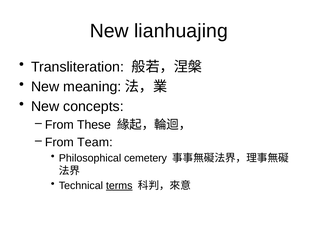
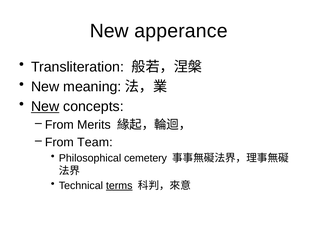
lianhuajing: lianhuajing -> apperance
New at (45, 106) underline: none -> present
These: These -> Merits
